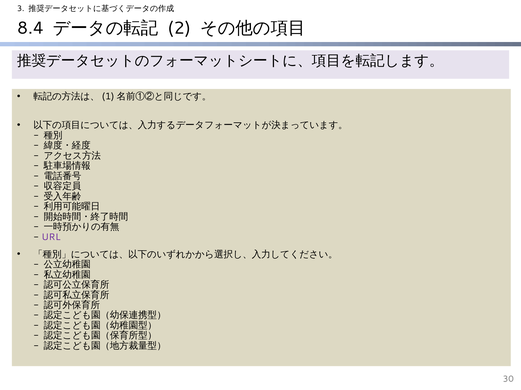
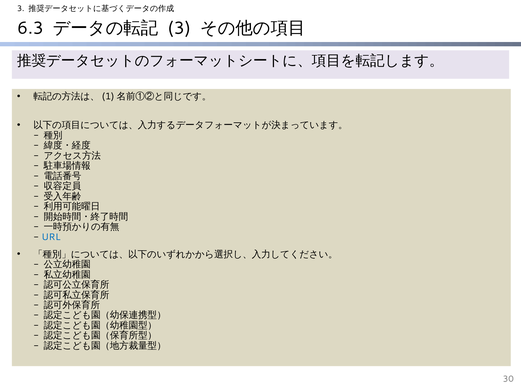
8.4: 8.4 -> 6.3
2 at (179, 28): 2 -> 3
URL colour: purple -> blue
